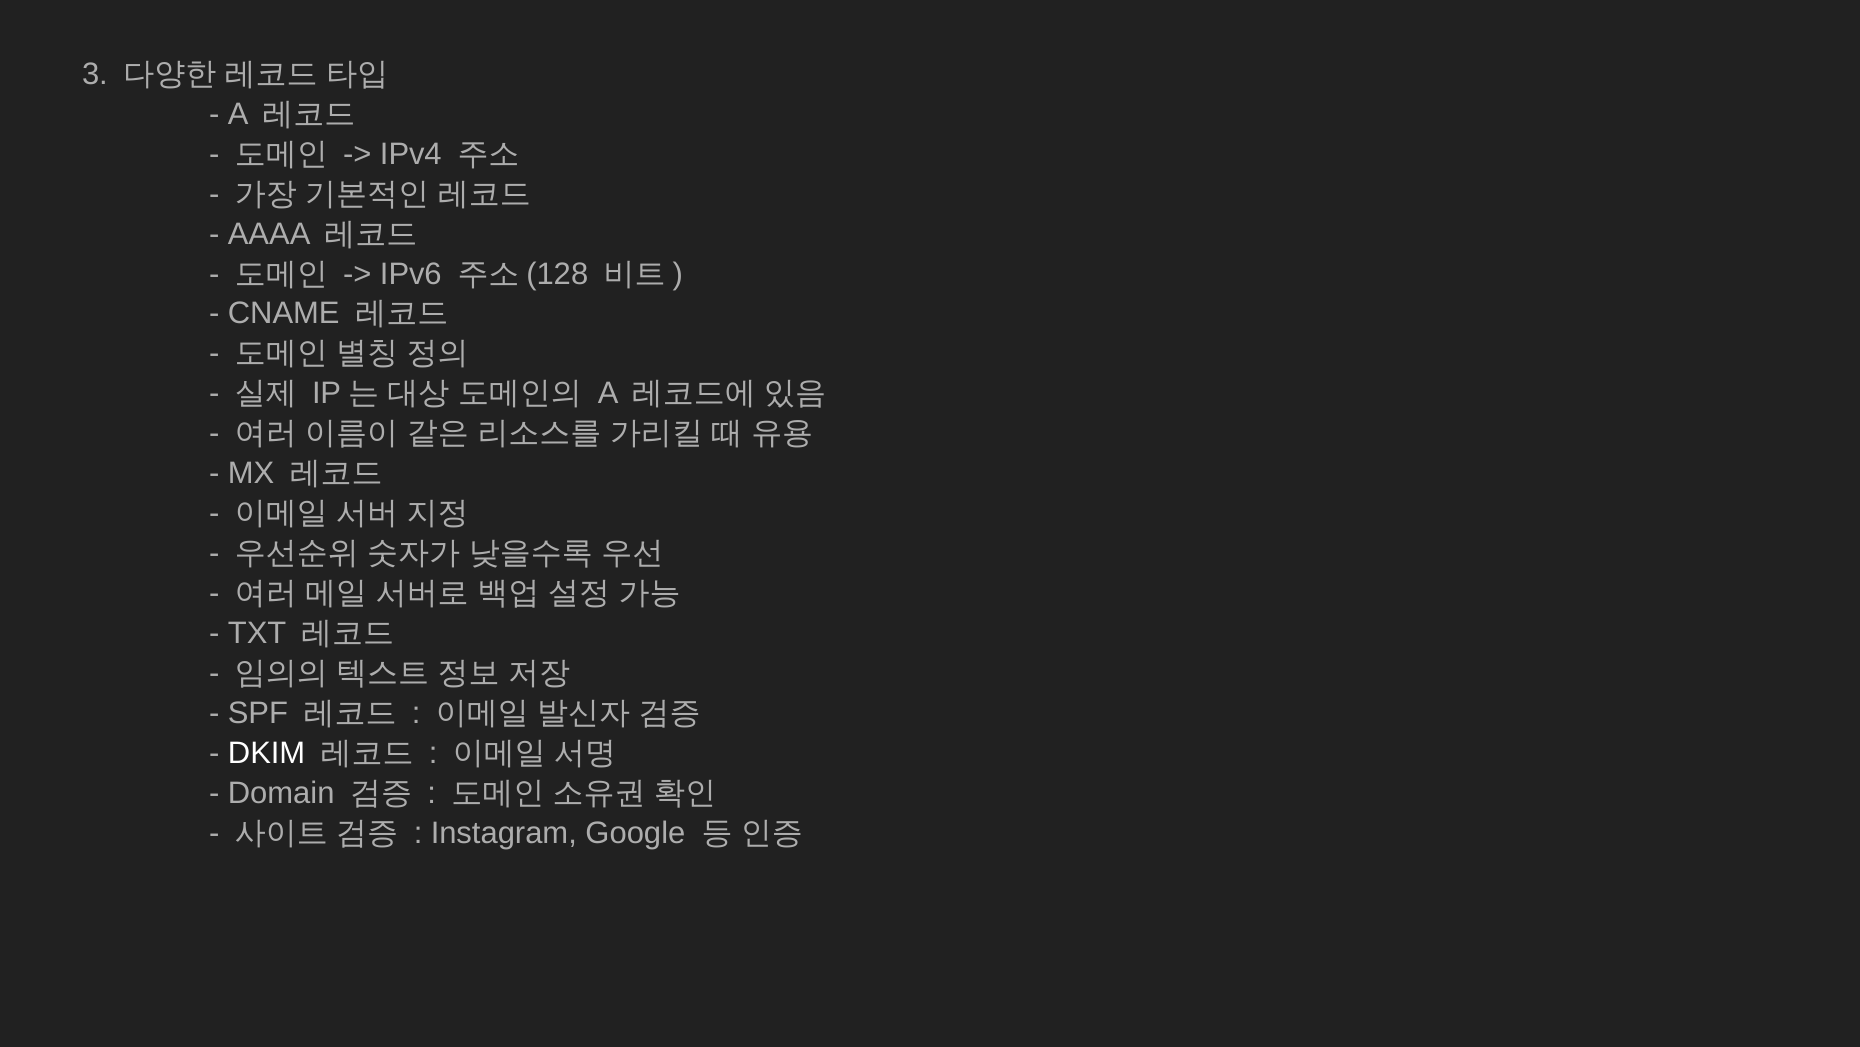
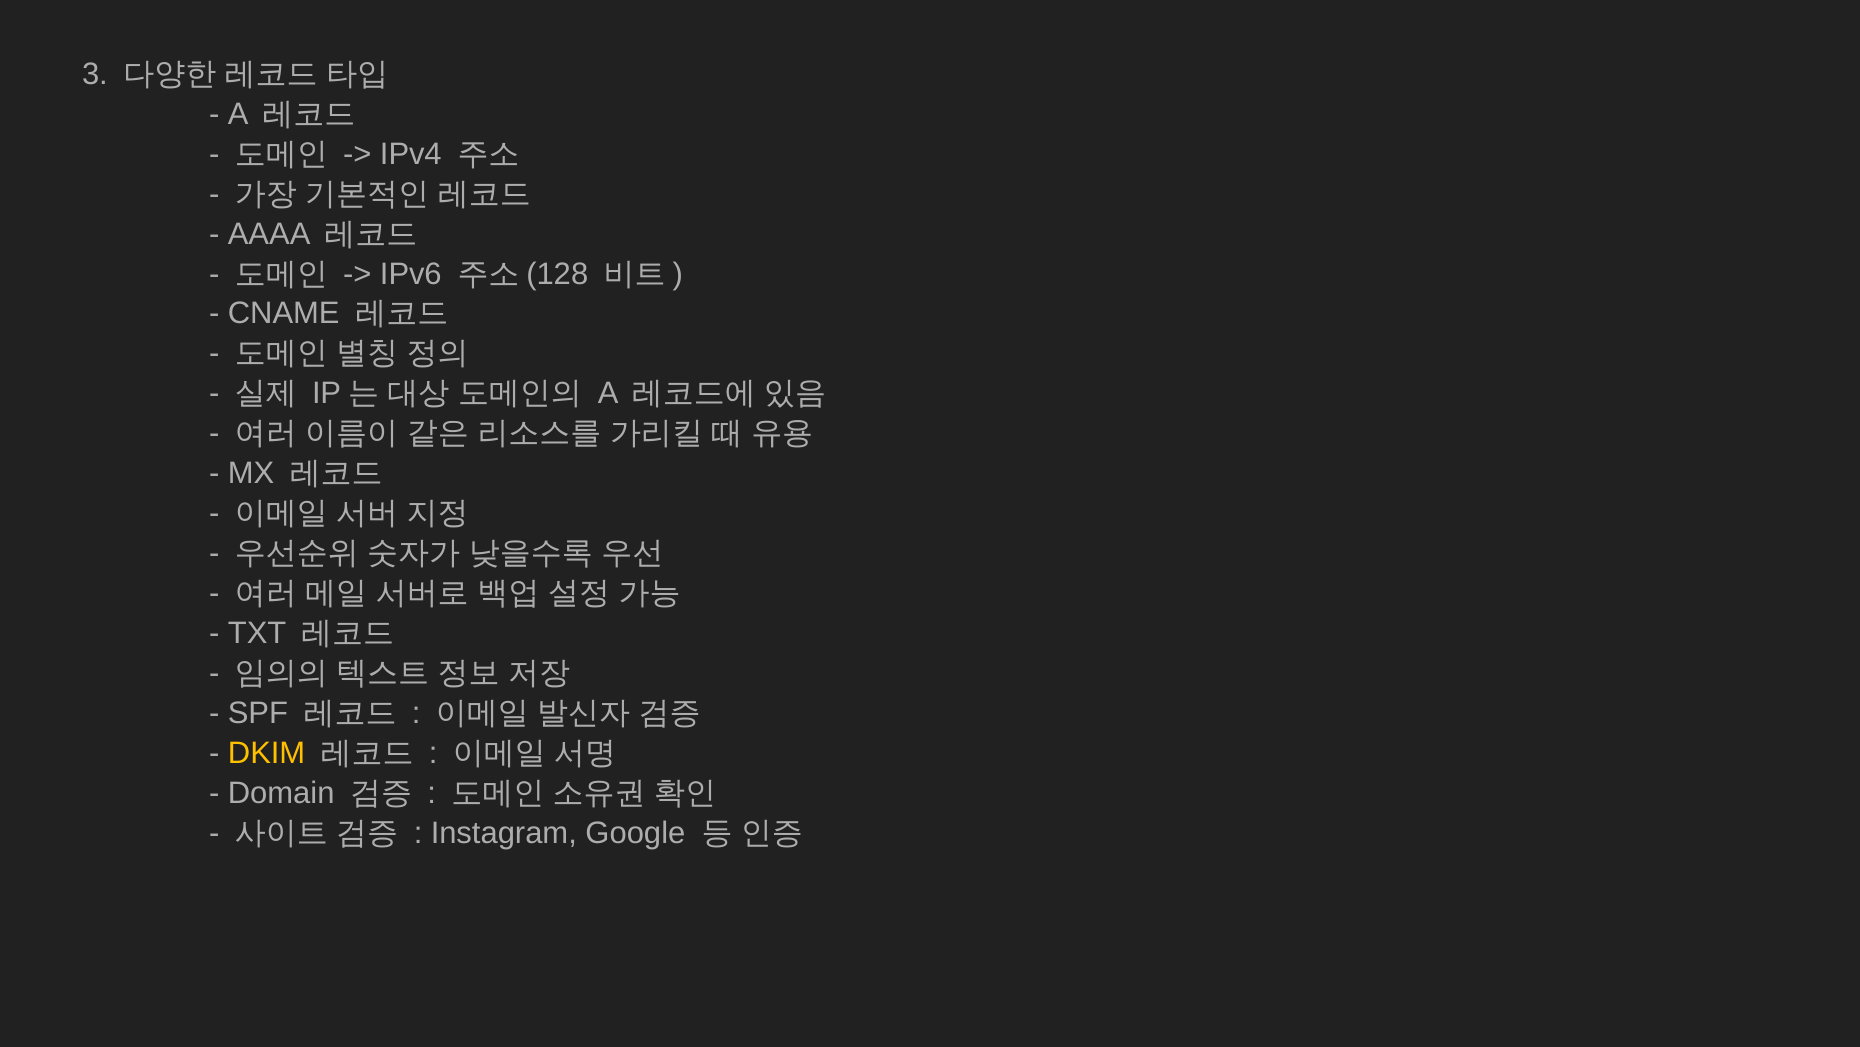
DKIM colour: white -> yellow
